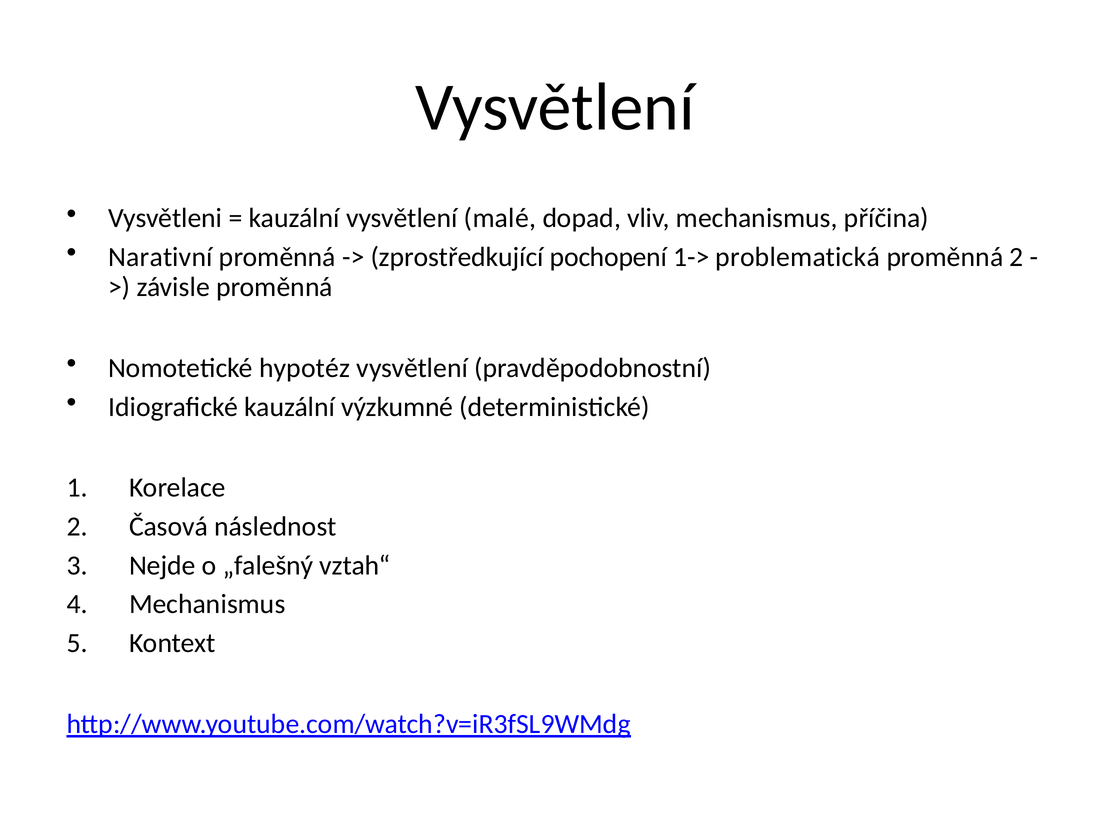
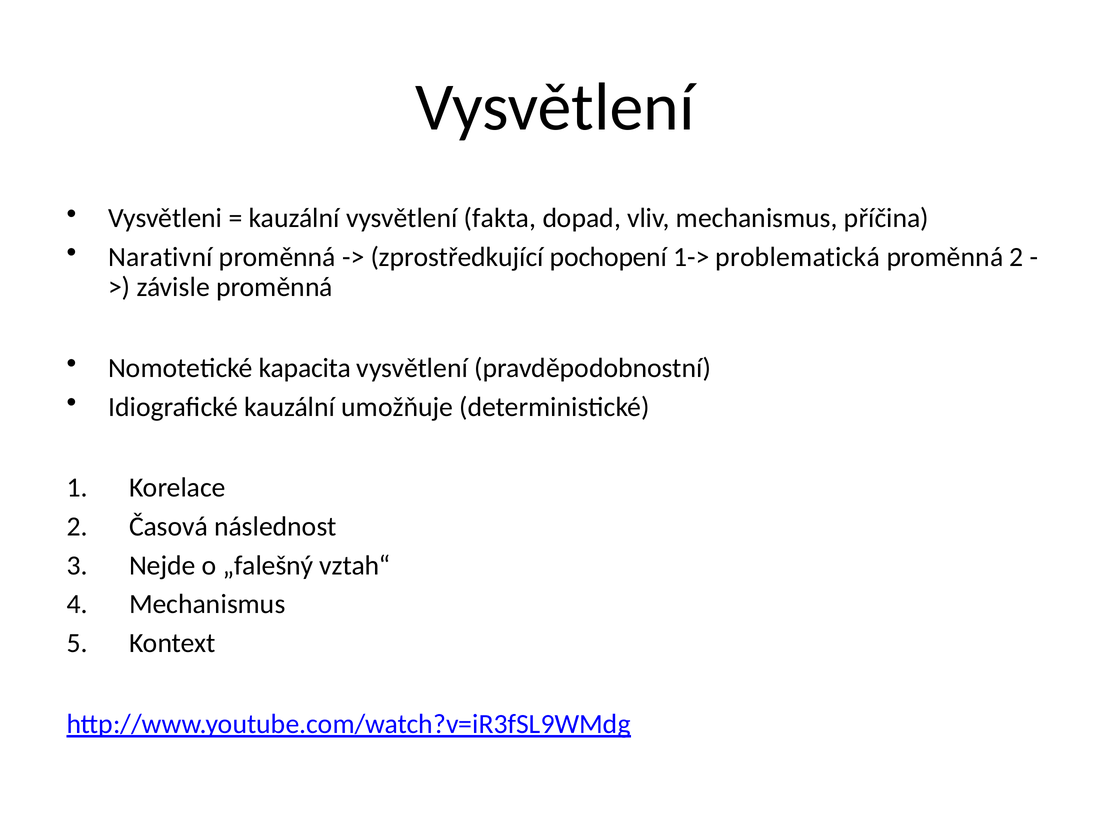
malé: malé -> fakta
hypotéz: hypotéz -> kapacita
výzkumné: výzkumné -> umožňuje
